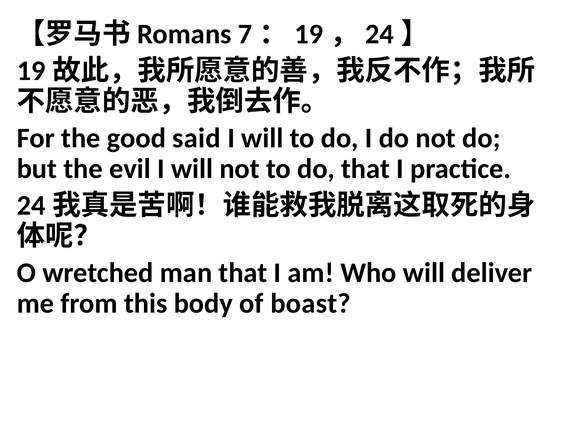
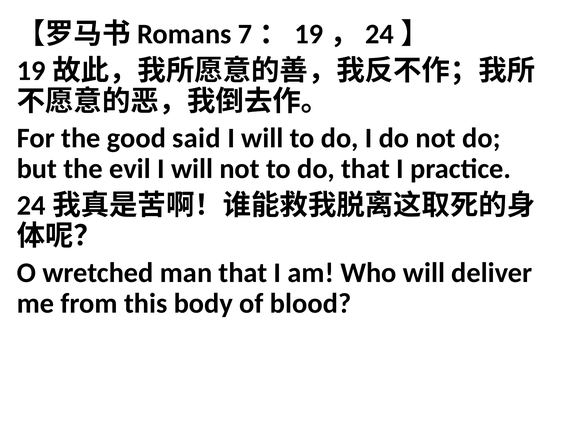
boast: boast -> blood
